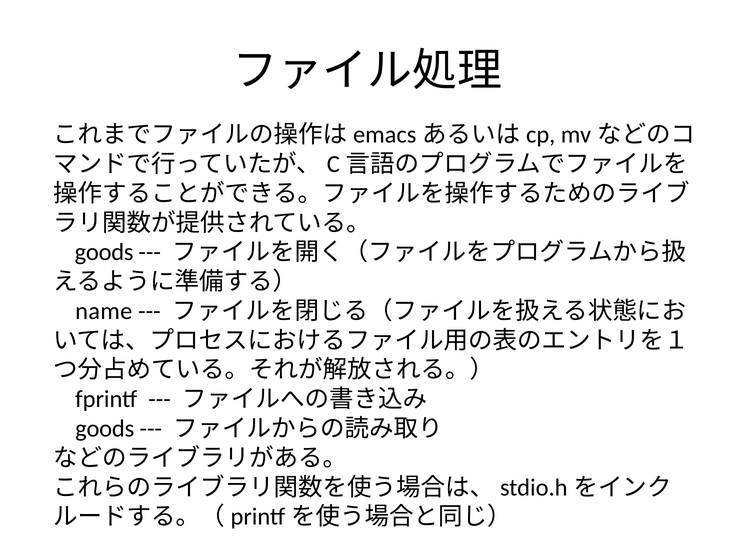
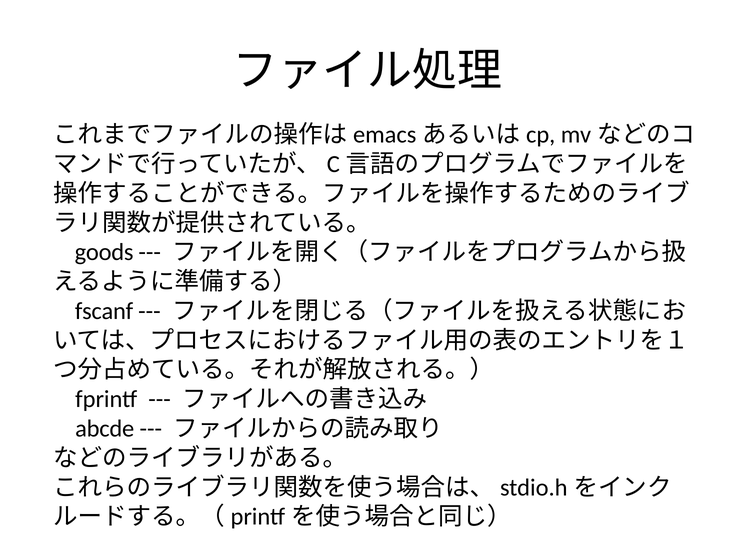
name: name -> fscanf
goods at (105, 429): goods -> abcde
